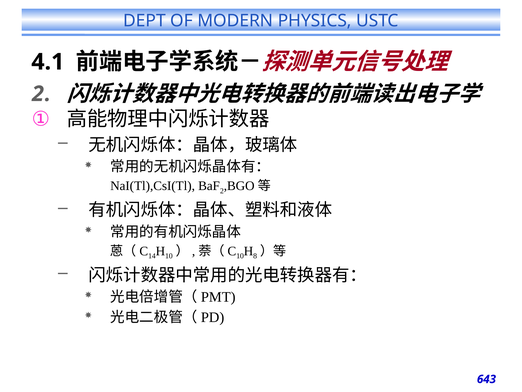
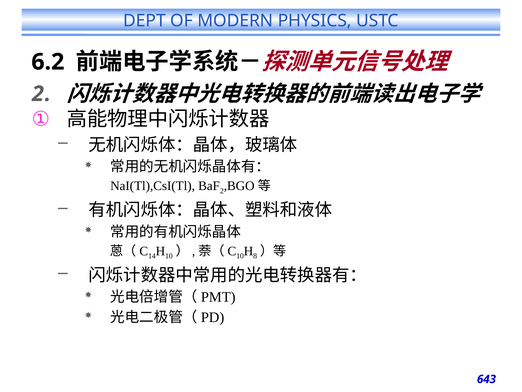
4.1: 4.1 -> 6.2
